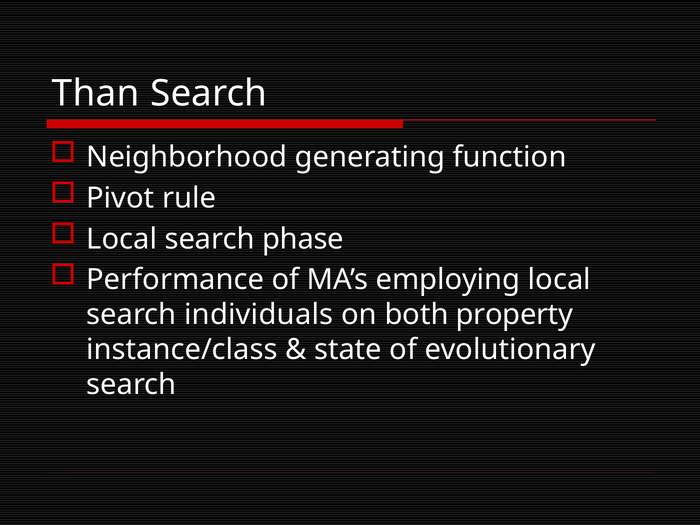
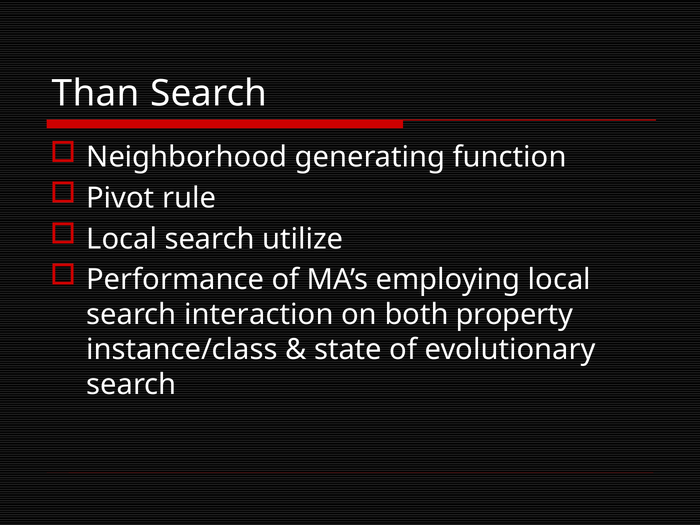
phase: phase -> utilize
individuals: individuals -> interaction
